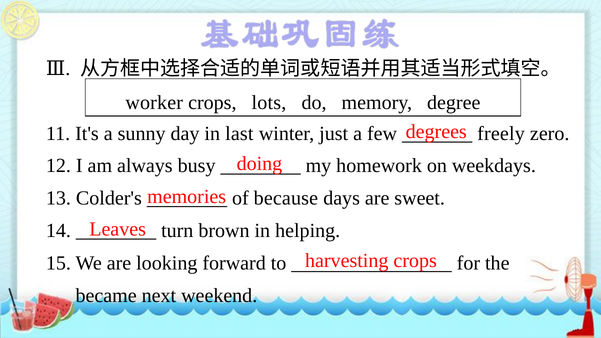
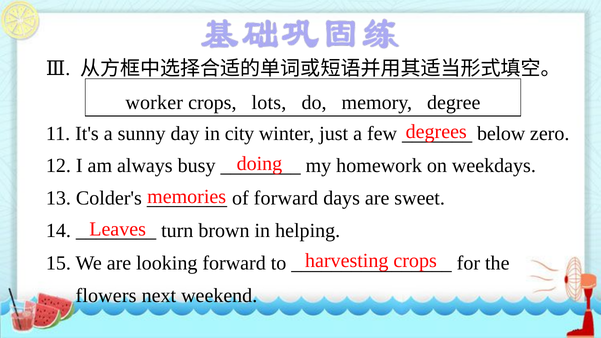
last: last -> city
freely: freely -> below
of because: because -> forward
became: became -> flowers
